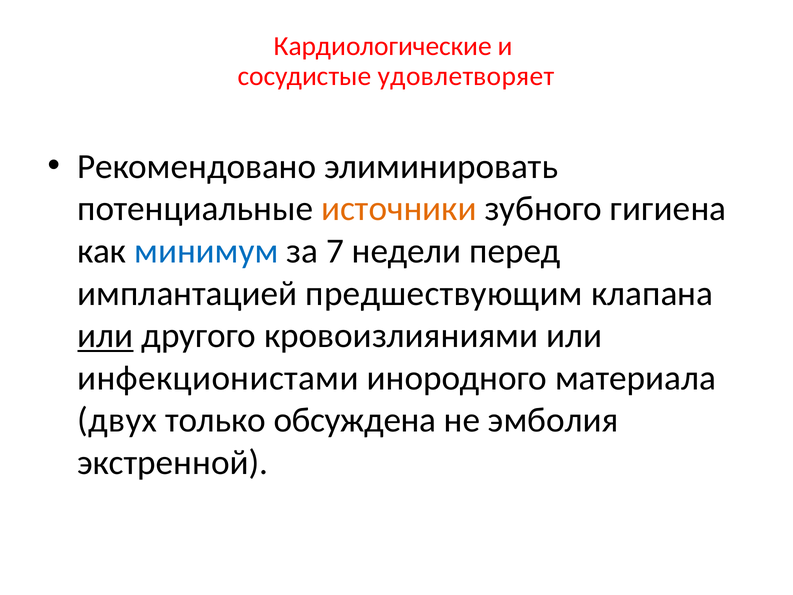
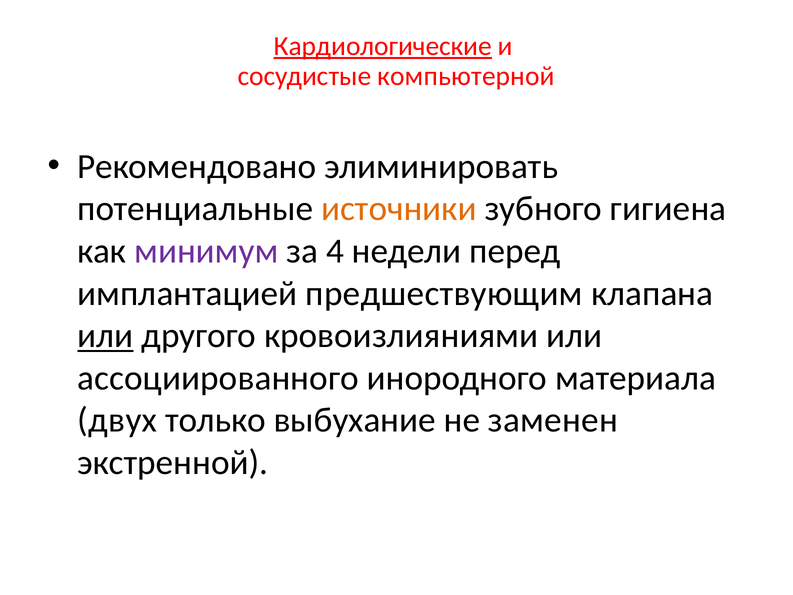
Кардиологические underline: none -> present
удовлетворяет: удовлетворяет -> компьютерной
минимум colour: blue -> purple
7: 7 -> 4
инфекционистами: инфекционистами -> ассоциированного
обсуждена: обсуждена -> выбухание
эмболия: эмболия -> заменен
